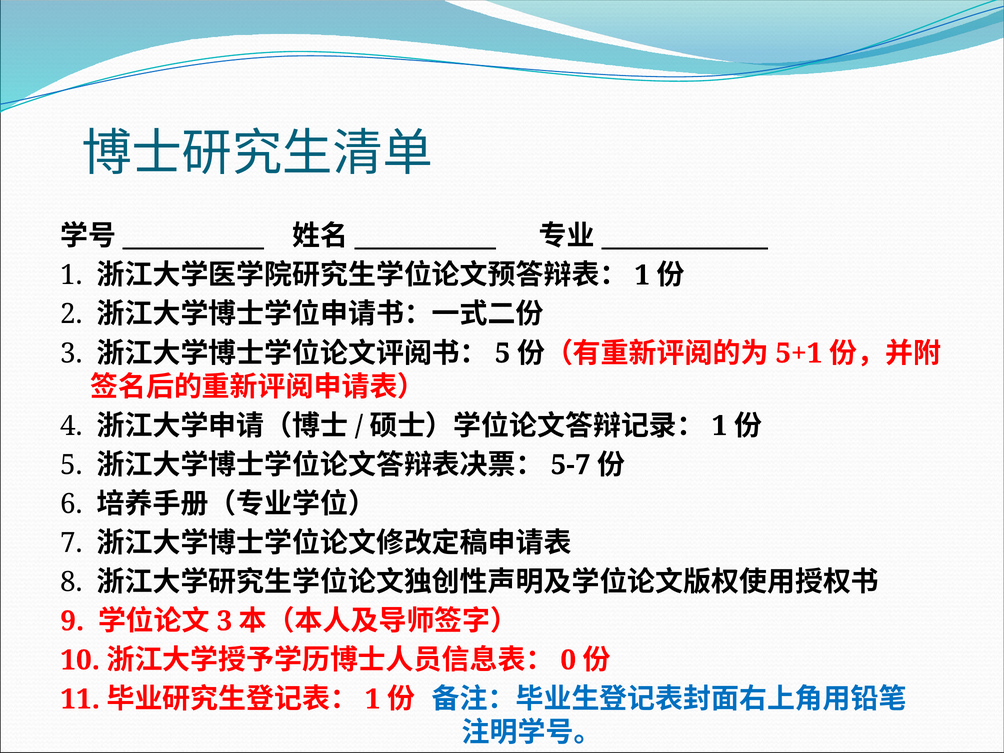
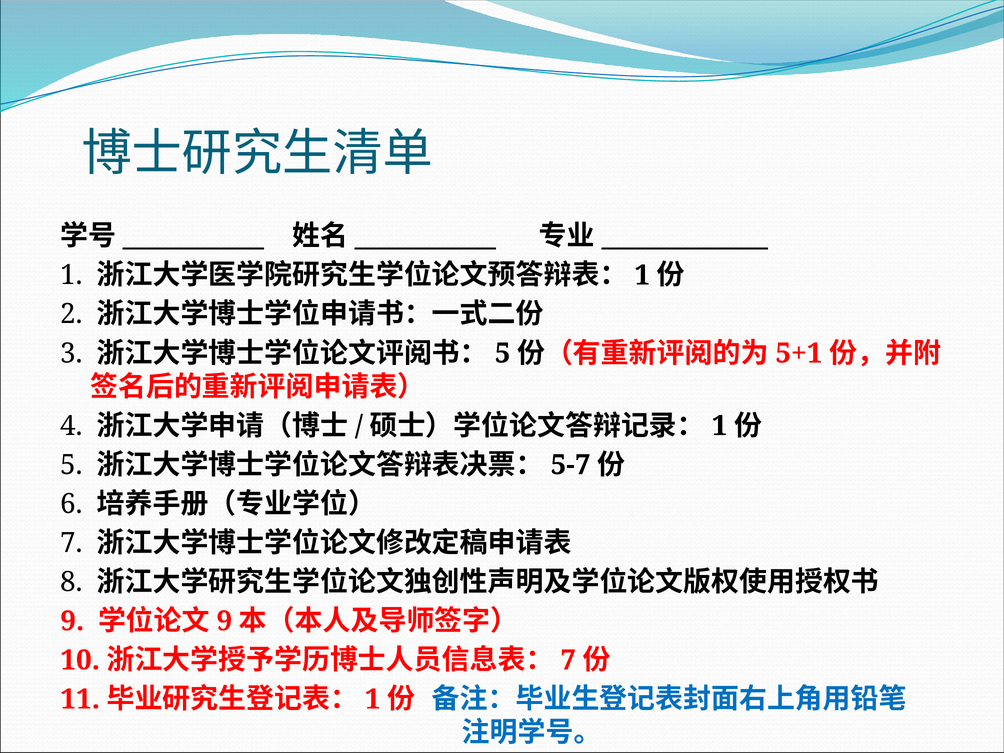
3 at (224, 621): 3 -> 9
0 at (568, 660): 0 -> 7
